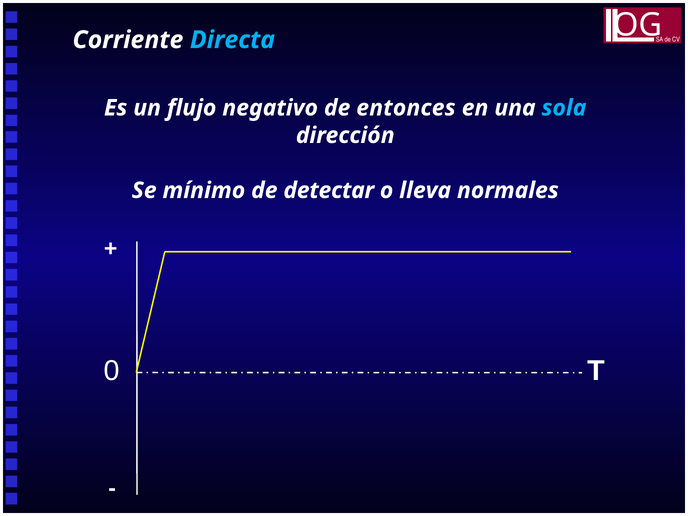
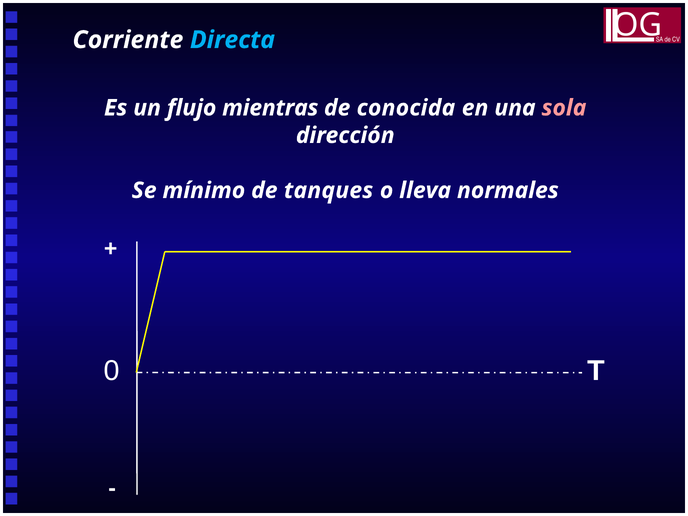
negativo: negativo -> mientras
entonces: entonces -> conocida
sola colour: light blue -> pink
detectar: detectar -> tanques
